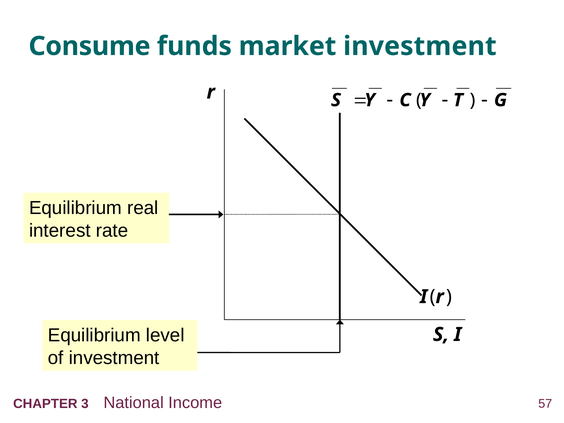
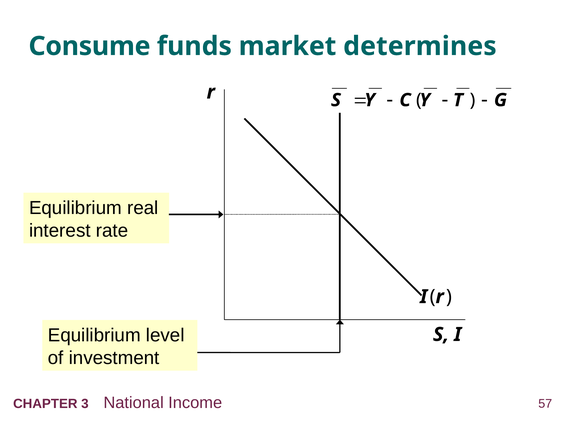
market investment: investment -> determines
